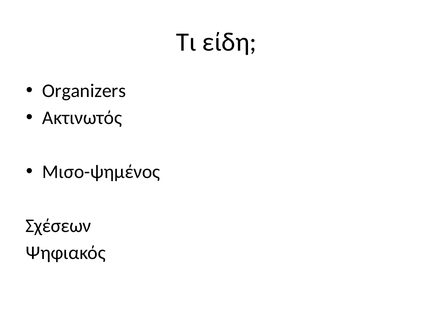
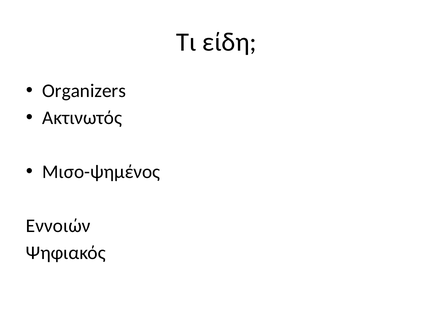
Σχέσεων: Σχέσεων -> Εννοιών
